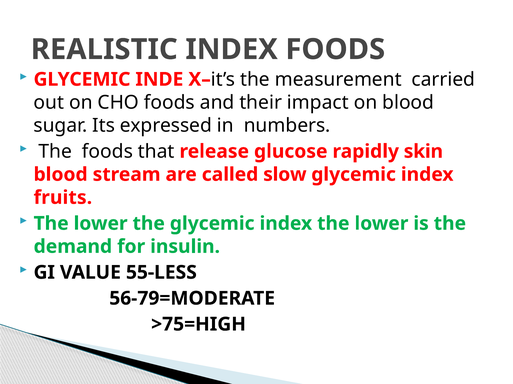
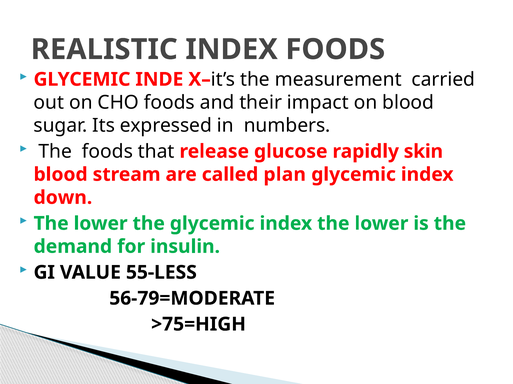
slow: slow -> plan
fruits: fruits -> down
